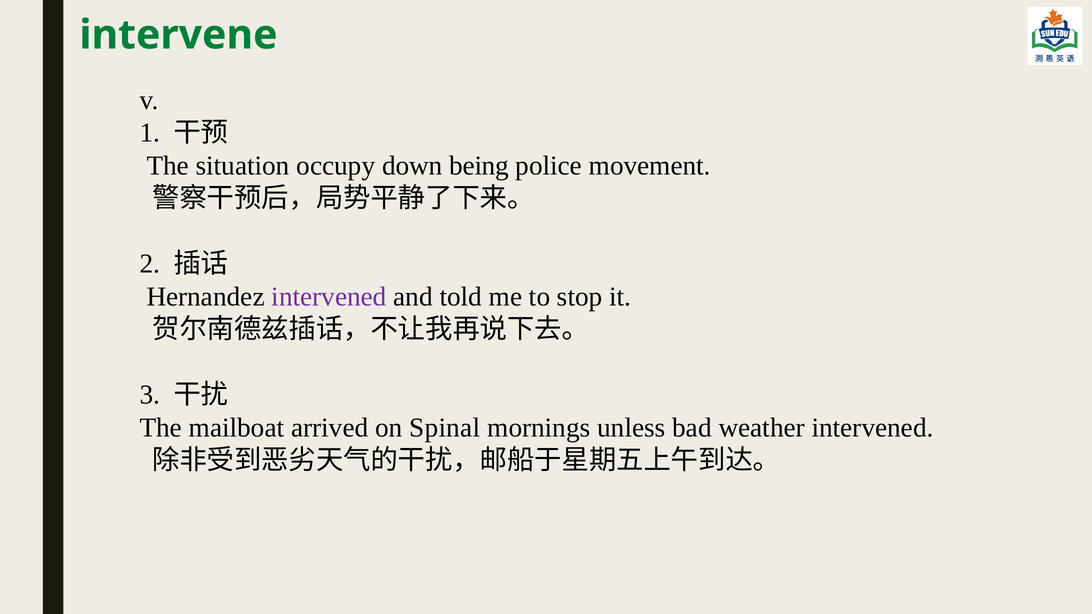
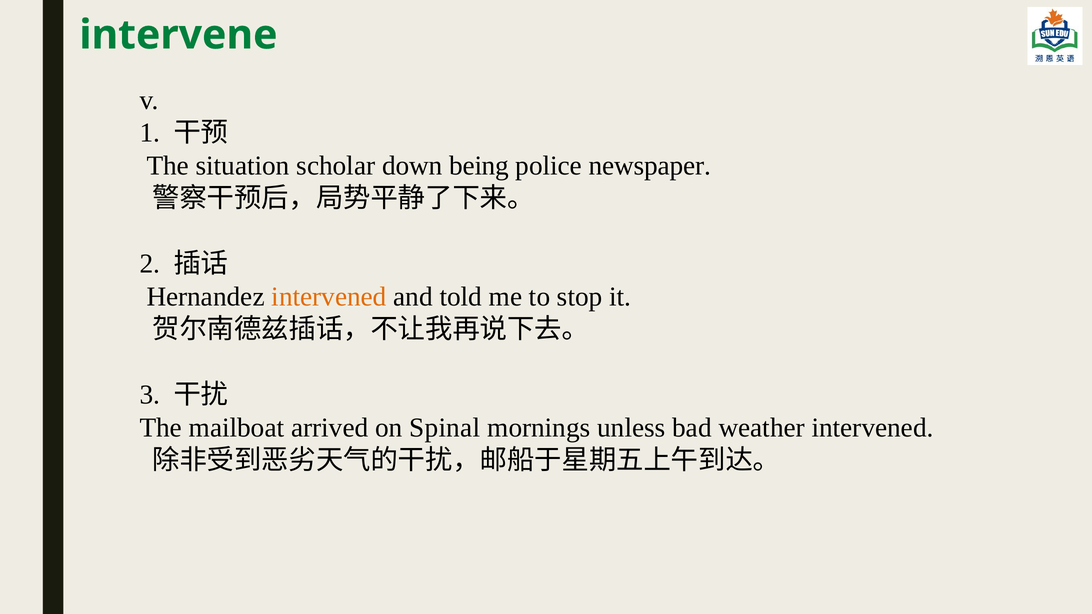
occupy: occupy -> scholar
movement: movement -> newspaper
intervened at (329, 297) colour: purple -> orange
